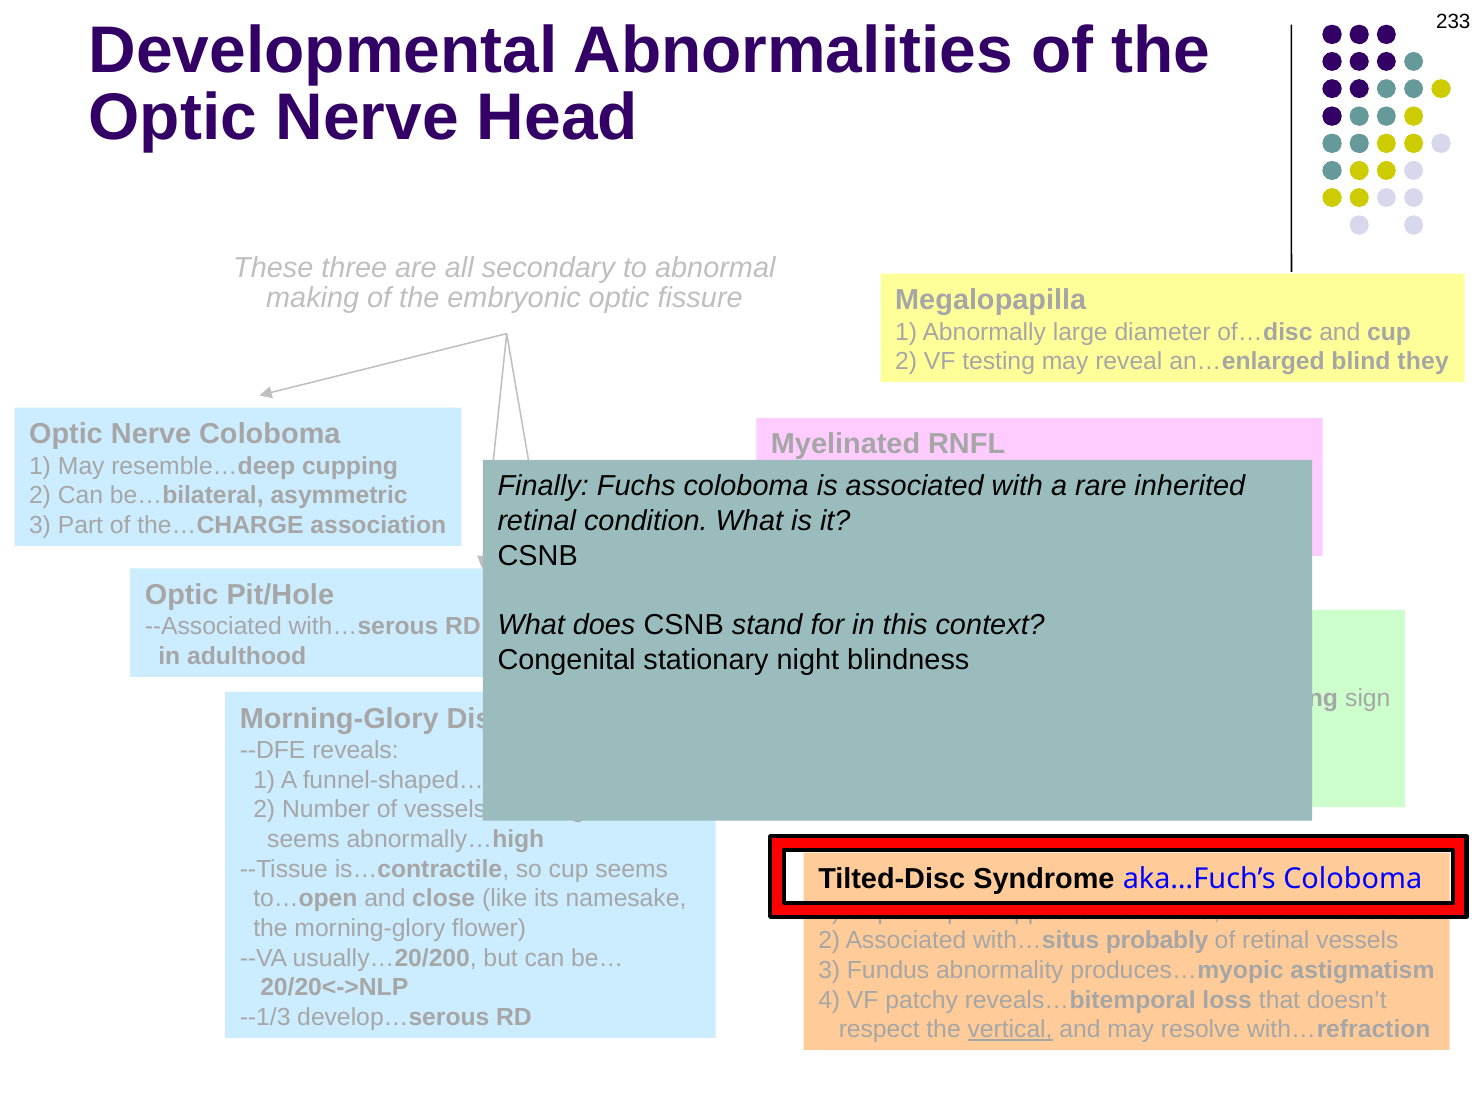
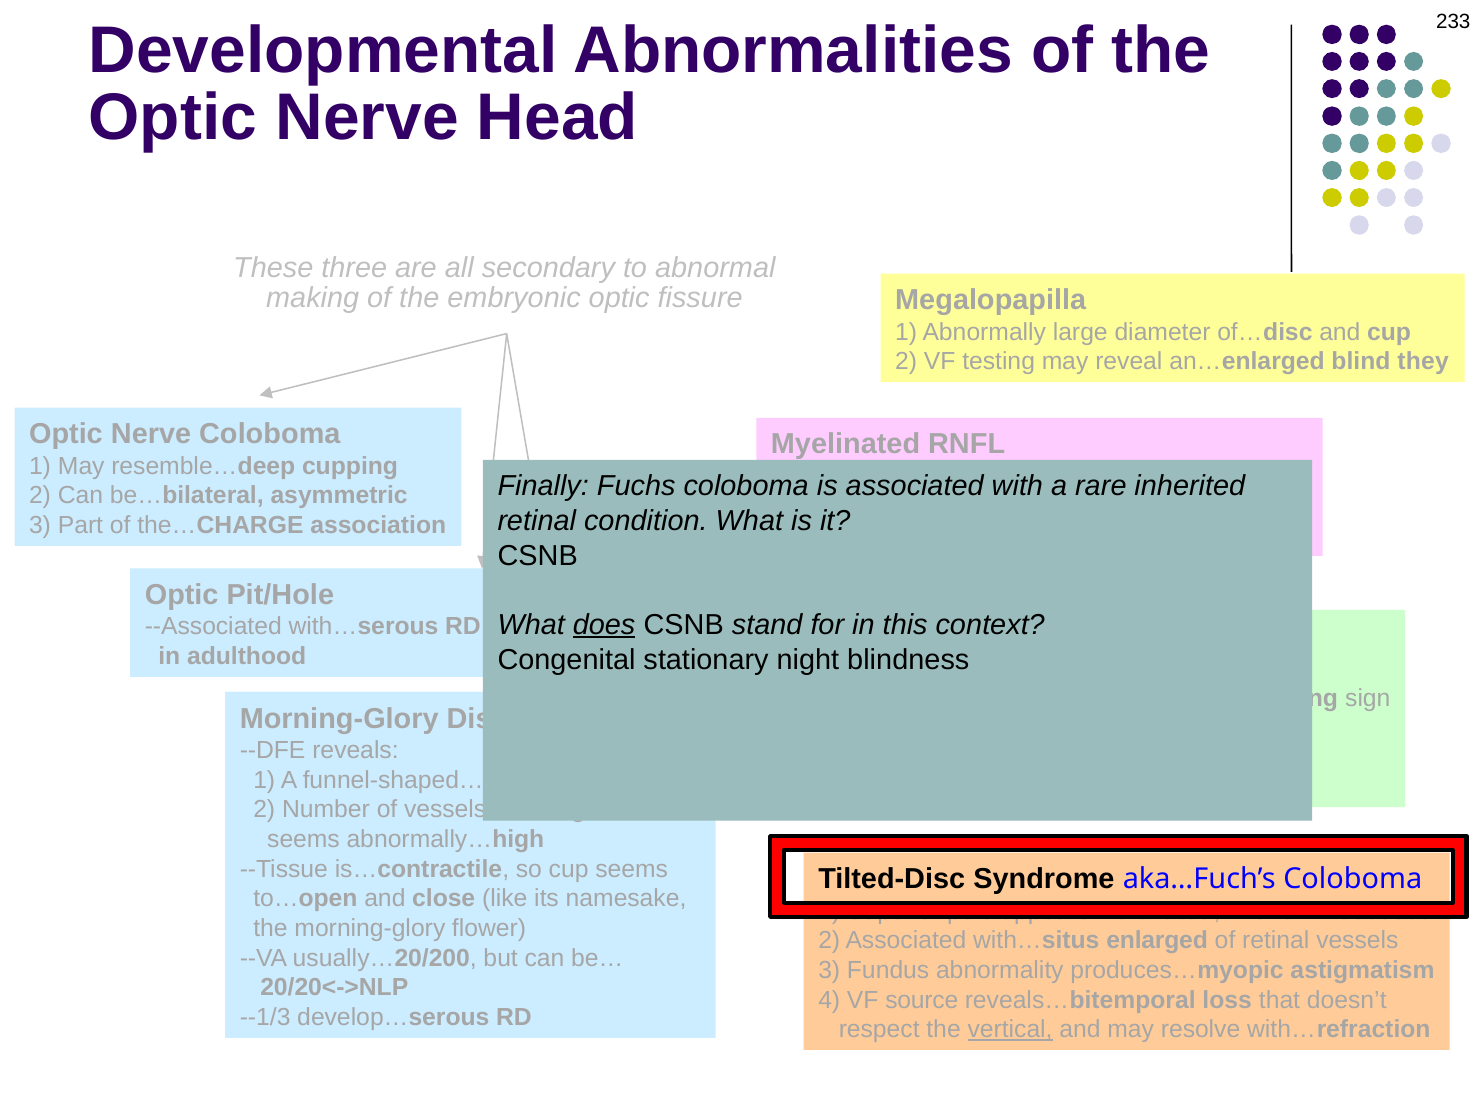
does underline: none -> present
probably: probably -> enlarged
patchy: patchy -> source
